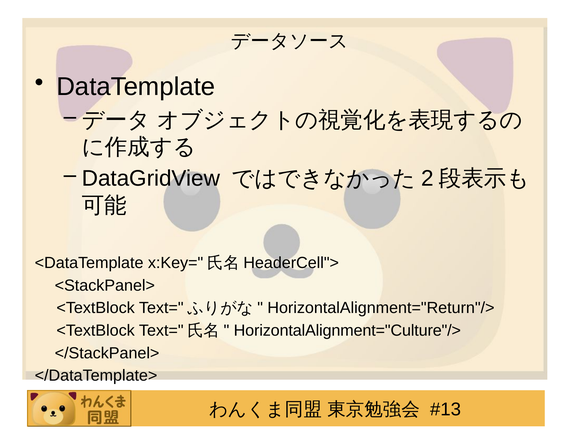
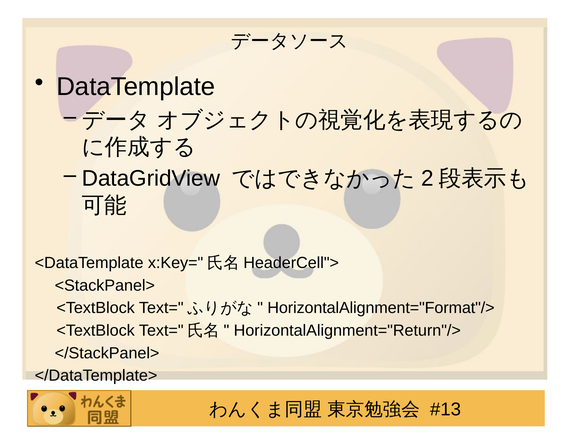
HorizontalAlignment="Return"/>: HorizontalAlignment="Return"/> -> HorizontalAlignment="Format"/>
HorizontalAlignment="Culture"/>: HorizontalAlignment="Culture"/> -> HorizontalAlignment="Return"/>
